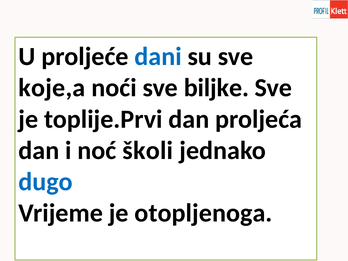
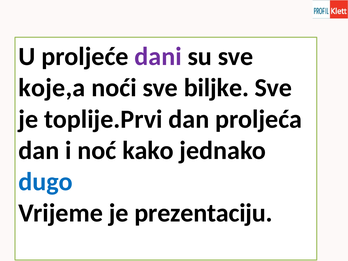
dani colour: blue -> purple
školi: školi -> kako
otopljenoga: otopljenoga -> prezentaciju
